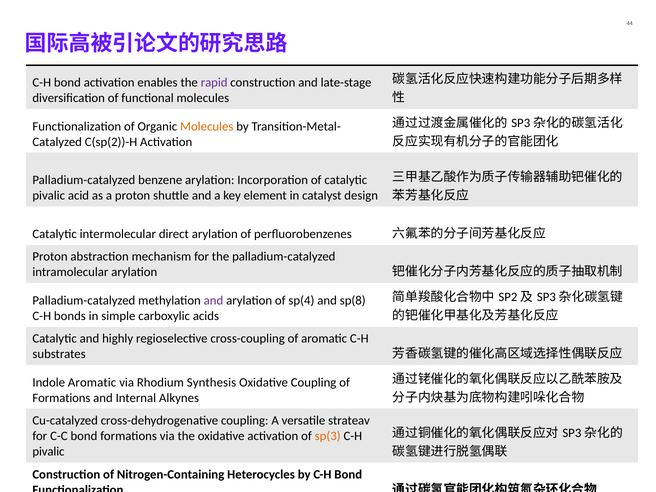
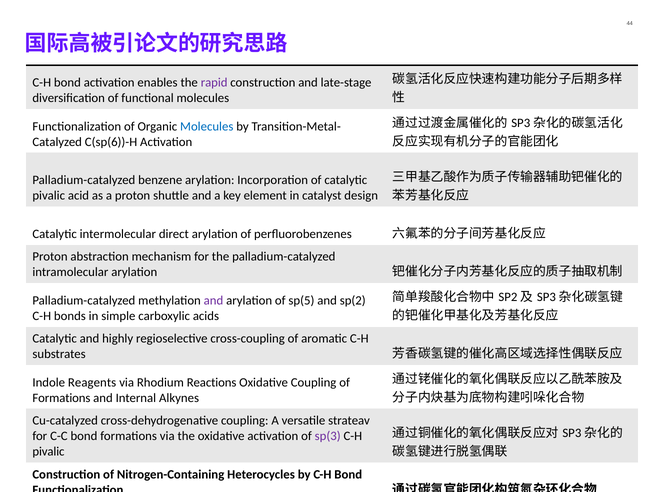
Molecules at (207, 126) colour: orange -> blue
C(sp(2))-H: C(sp(2))-H -> C(sp(6))-H
sp(4: sp(4 -> sp(5
sp(8: sp(8 -> sp(2
Indole Aromatic: Aromatic -> Reagents
Synthesis: Synthesis -> Reactions
sp(3 colour: orange -> purple
